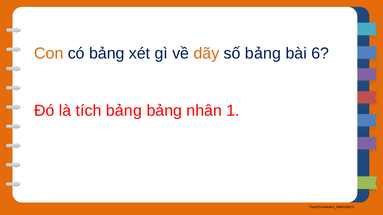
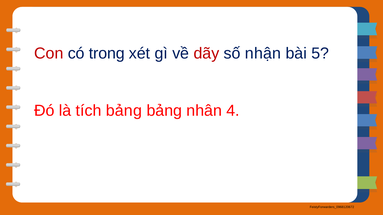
Con colour: orange -> red
có bảng: bảng -> trong
dãy colour: orange -> red
số bảng: bảng -> nhận
6: 6 -> 5
1: 1 -> 4
